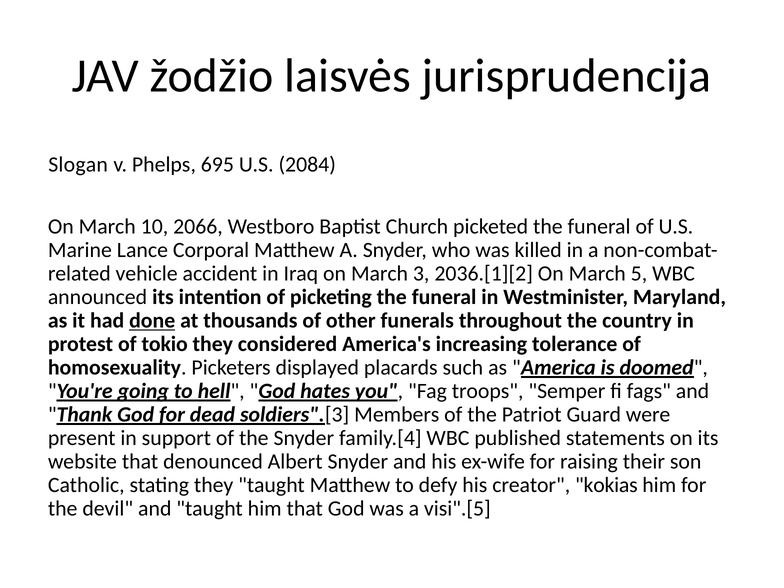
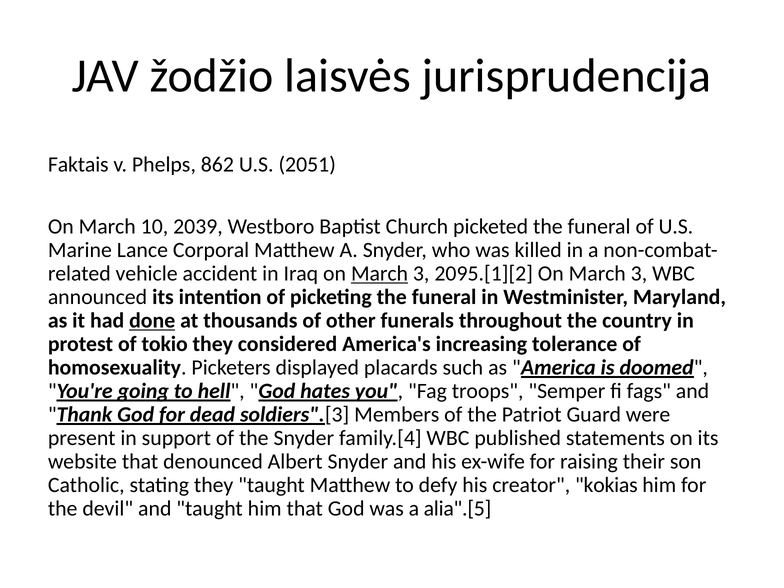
Slogan: Slogan -> Faktais
695: 695 -> 862
2084: 2084 -> 2051
2066: 2066 -> 2039
March at (380, 274) underline: none -> present
2036.[1][2: 2036.[1][2 -> 2095.[1][2
5 at (639, 274): 5 -> 3
visi".[5: visi".[5 -> alia".[5
